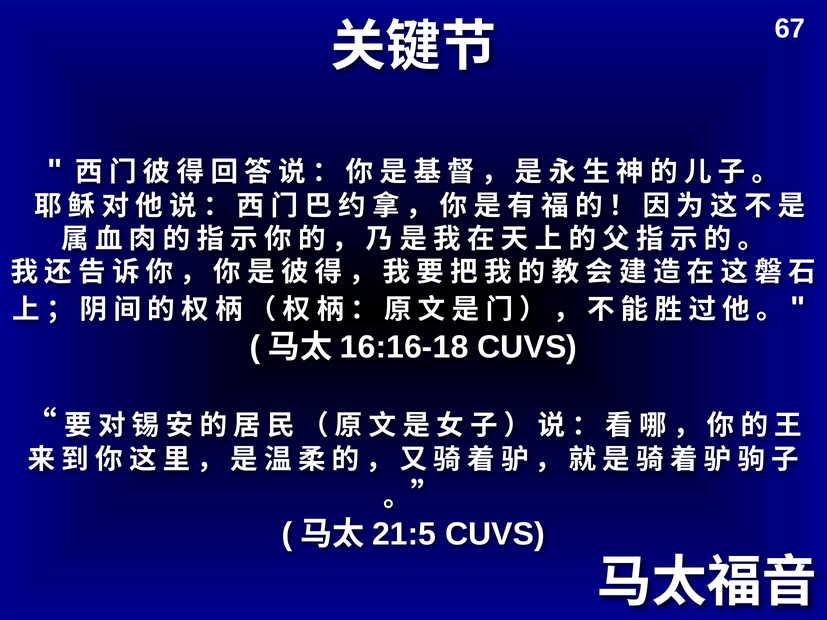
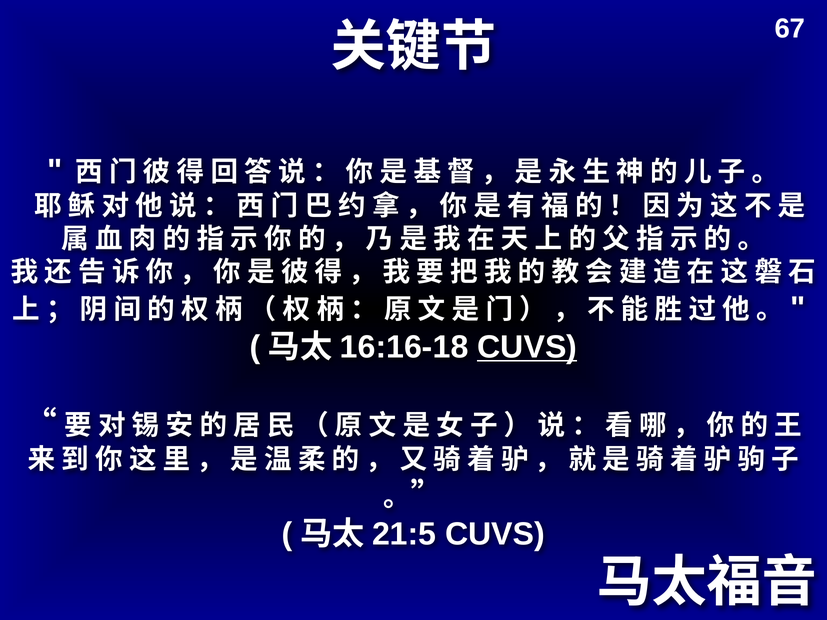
CUVS at (527, 347) underline: none -> present
